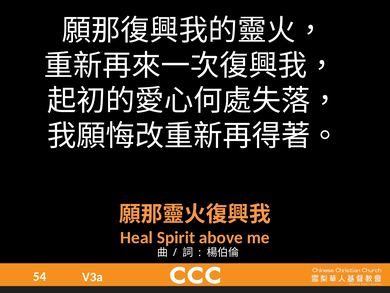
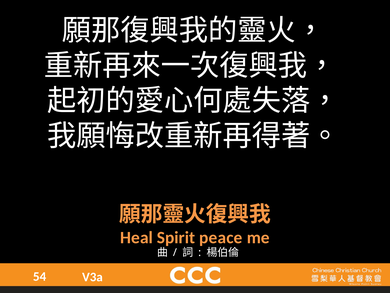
above: above -> peace
